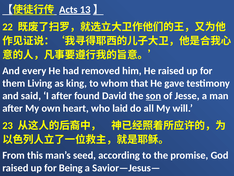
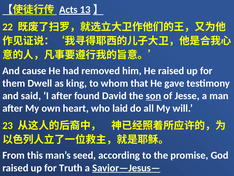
every: every -> cause
Living: Living -> Dwell
Being: Being -> Truth
Savior—Jesus— underline: none -> present
